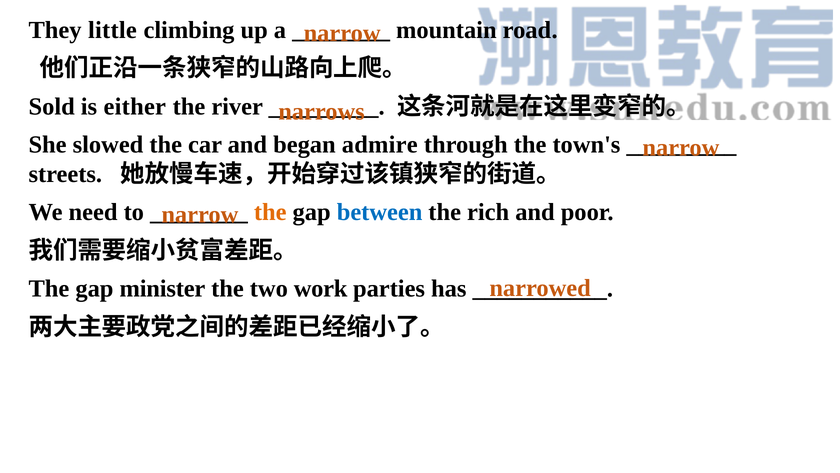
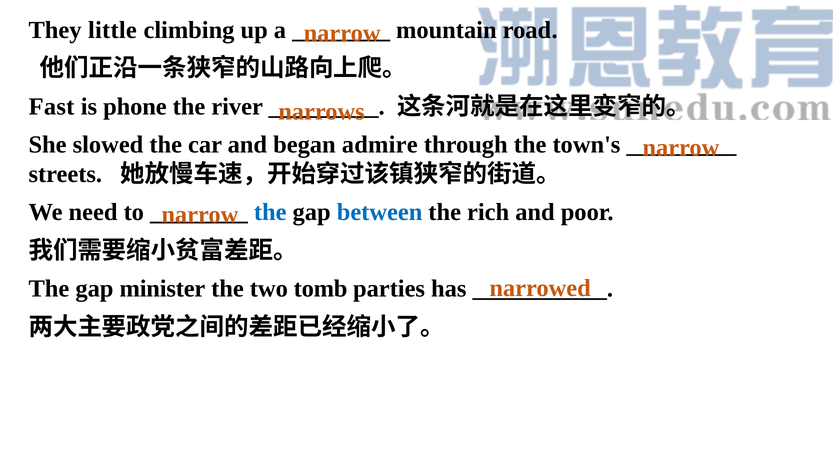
Sold: Sold -> Fast
either: either -> phone
the at (270, 212) colour: orange -> blue
work: work -> tomb
